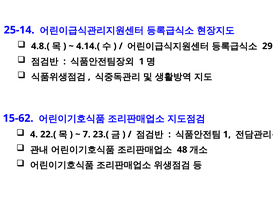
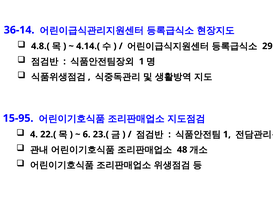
25-14: 25-14 -> 36-14
15-62: 15-62 -> 15-95
7: 7 -> 6
